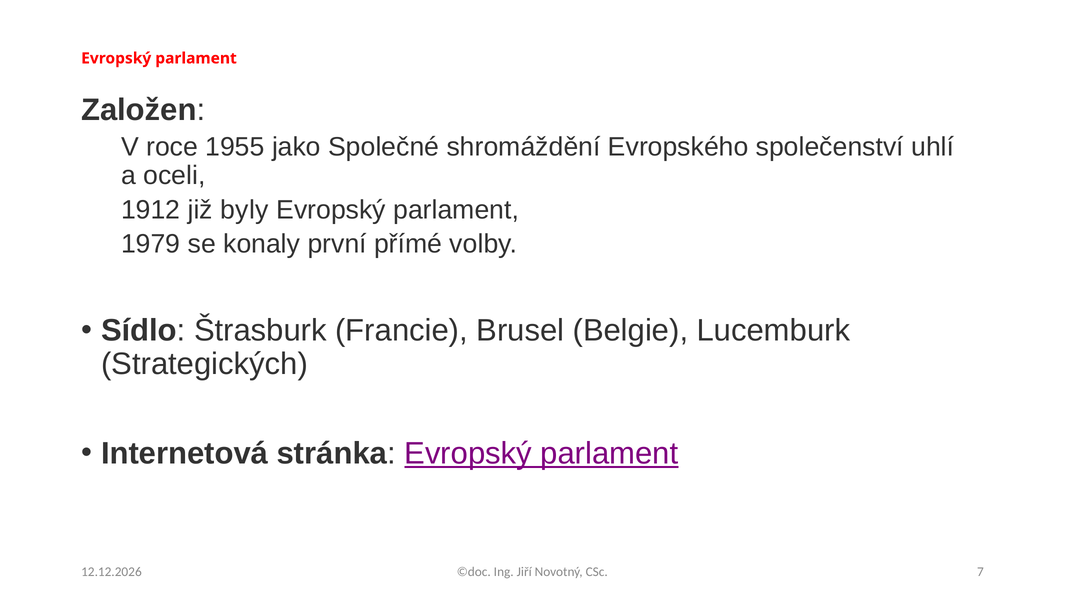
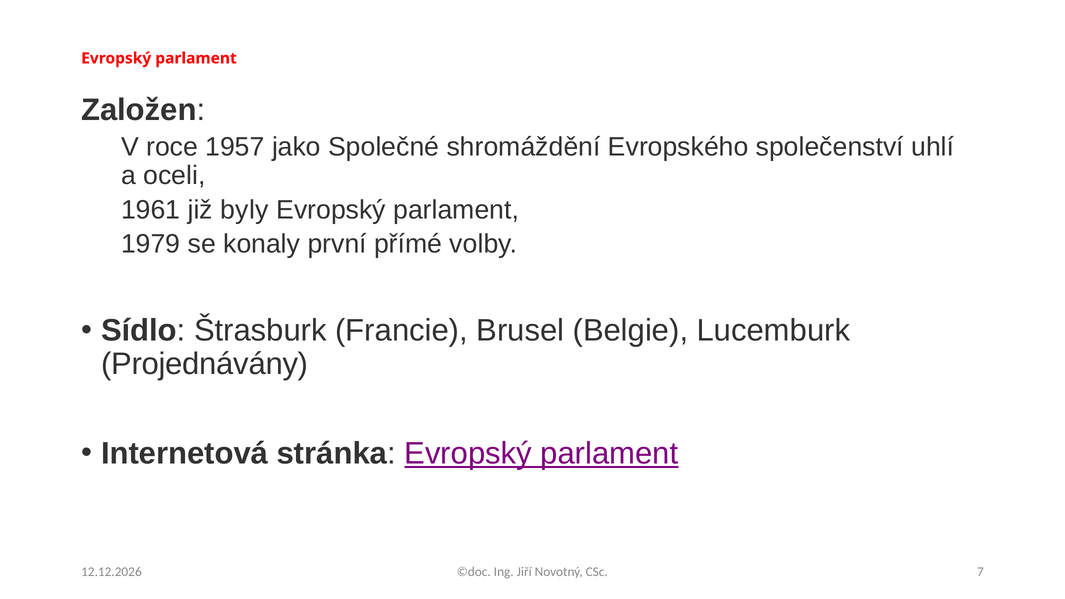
1955: 1955 -> 1957
1912: 1912 -> 1961
Strategických: Strategických -> Projednávány
